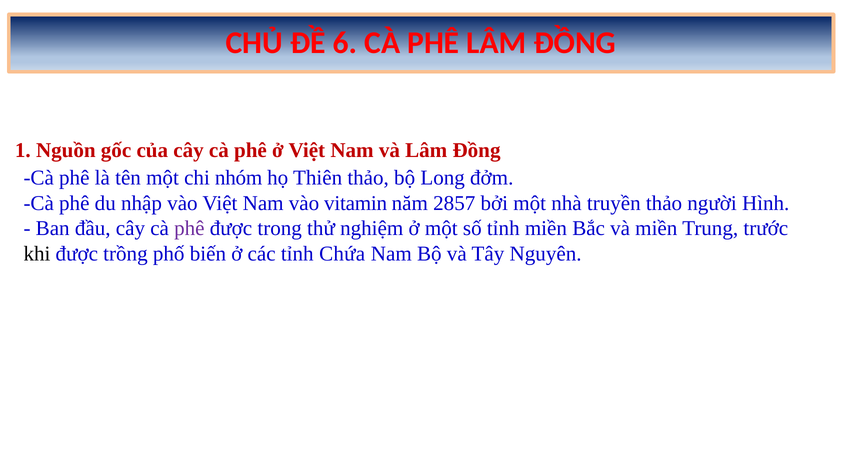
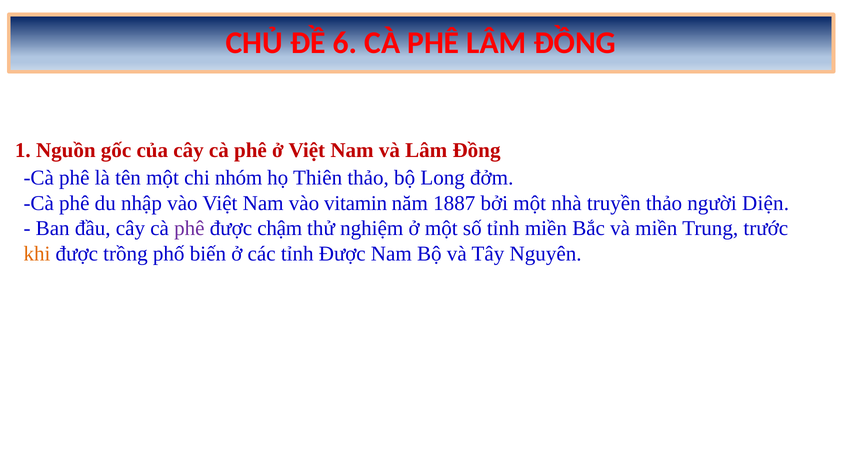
2857: 2857 -> 1887
Hình: Hình -> Diện
trong: trong -> chậm
khi colour: black -> orange
tỉnh Chứa: Chứa -> Được
